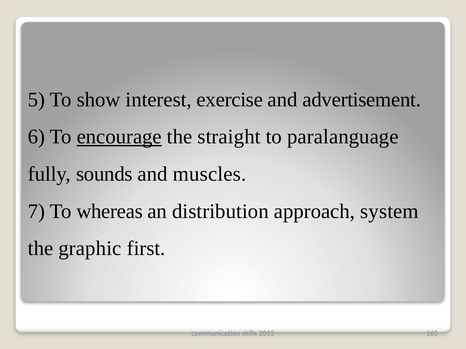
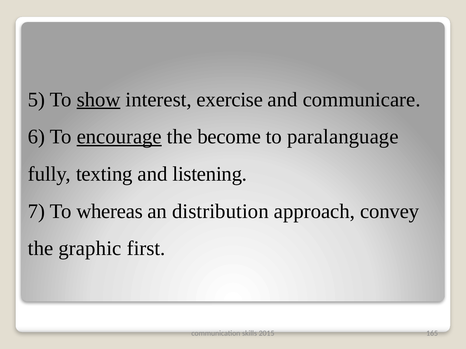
show underline: none -> present
advertisement: advertisement -> communicare
straight: straight -> become
sounds: sounds -> texting
muscles: muscles -> listening
system: system -> convey
